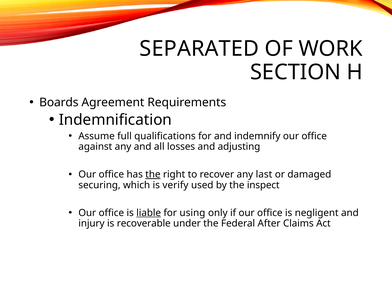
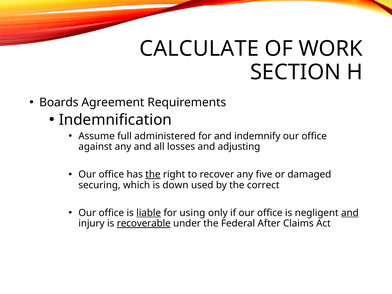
SEPARATED: SEPARATED -> CALCULATE
qualifications: qualifications -> administered
last: last -> five
verify: verify -> down
inspect: inspect -> correct
and at (350, 213) underline: none -> present
recoverable underline: none -> present
